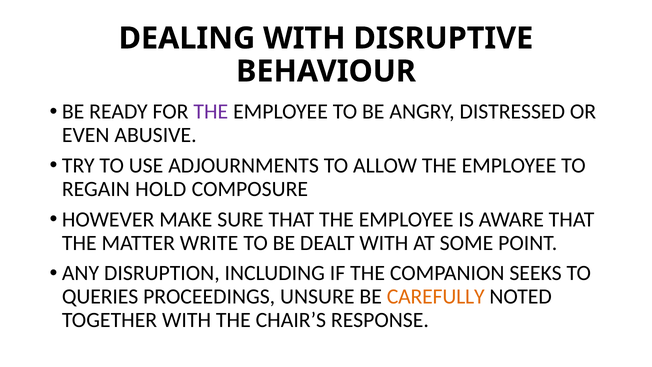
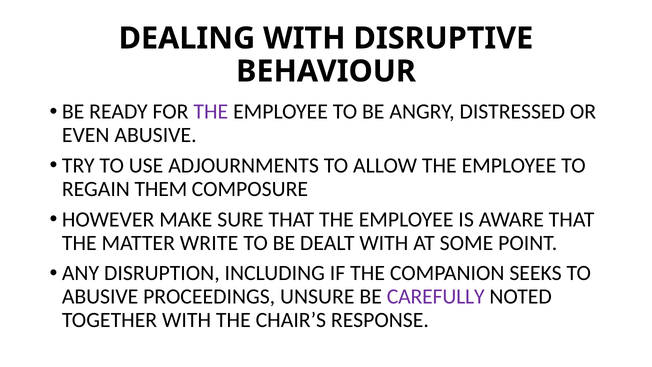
HOLD: HOLD -> THEM
QUERIES at (100, 296): QUERIES -> ABUSIVE
CAREFULLY colour: orange -> purple
